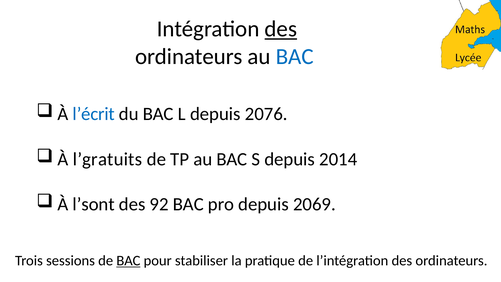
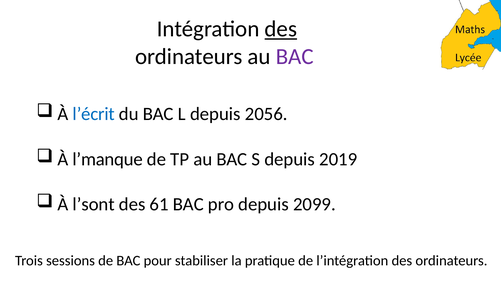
BAC at (295, 57) colour: blue -> purple
2076: 2076 -> 2056
l’gratuits: l’gratuits -> l’manque
2014: 2014 -> 2019
92: 92 -> 61
2069: 2069 -> 2099
BAC at (128, 261) underline: present -> none
